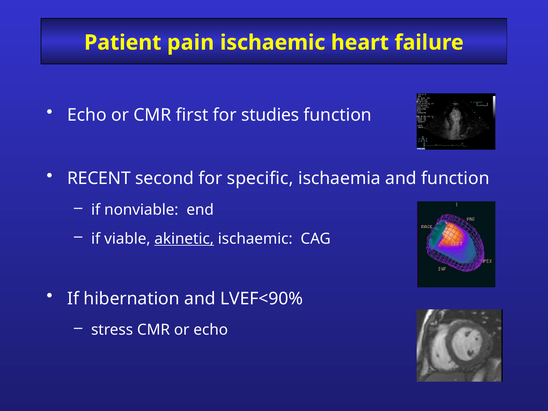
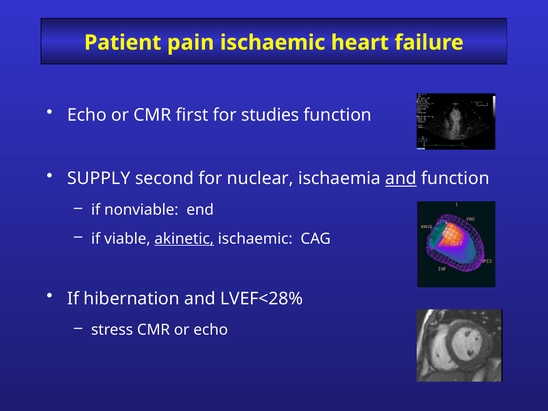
RECENT: RECENT -> SUPPLY
specific: specific -> nuclear
and at (401, 179) underline: none -> present
LVEF<90%: LVEF<90% -> LVEF<28%
